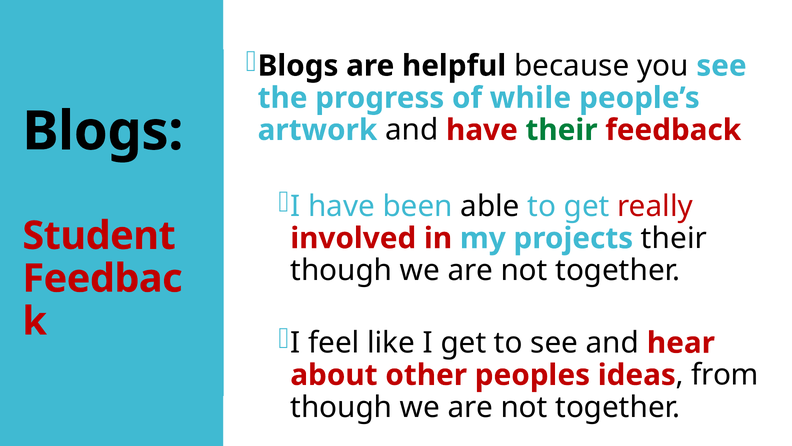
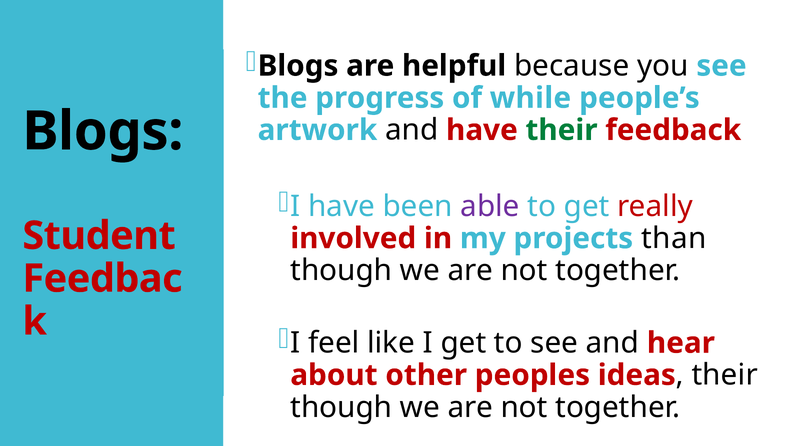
able colour: black -> purple
projects their: their -> than
from at (725, 375): from -> their
